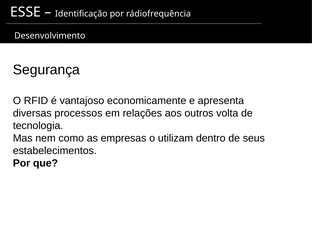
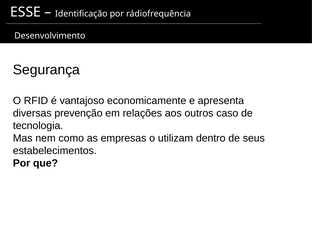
processos: processos -> prevenção
volta: volta -> caso
